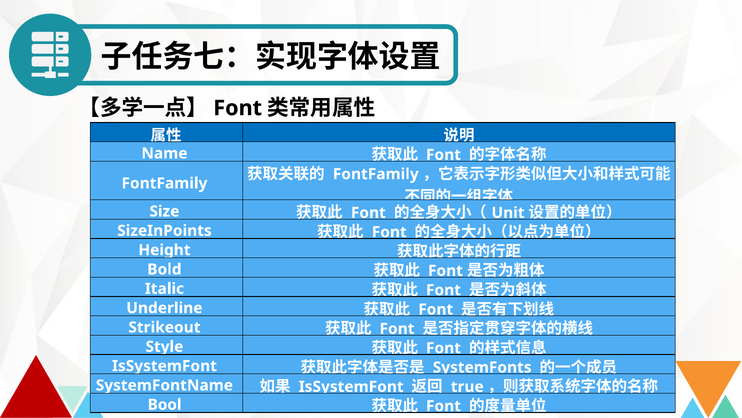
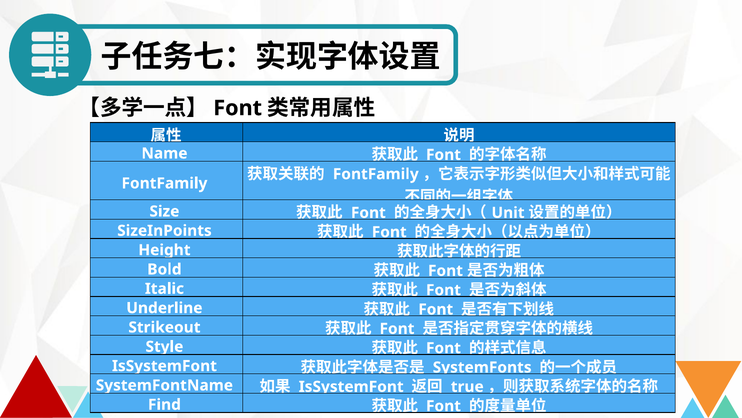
Bool: Bool -> Find
